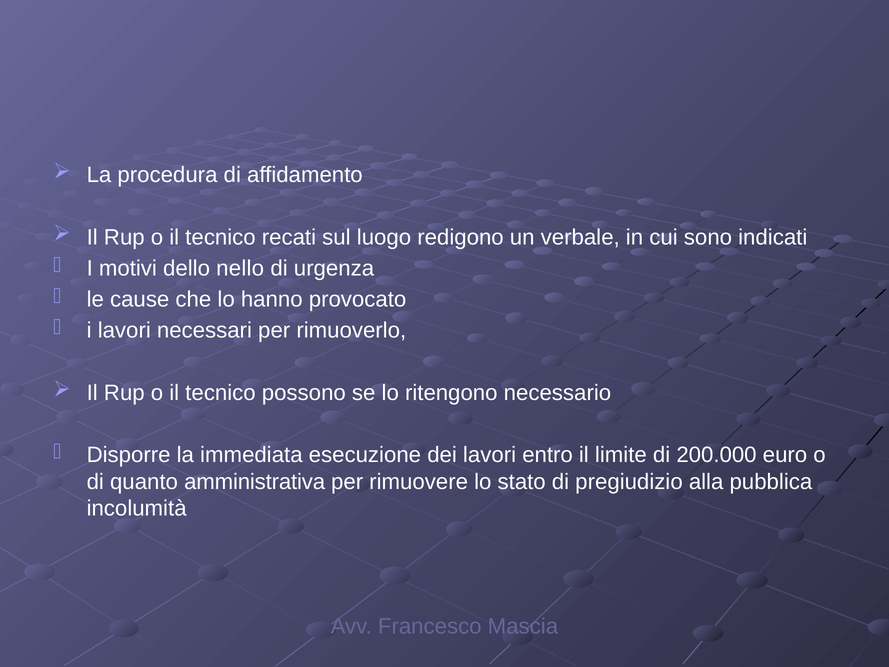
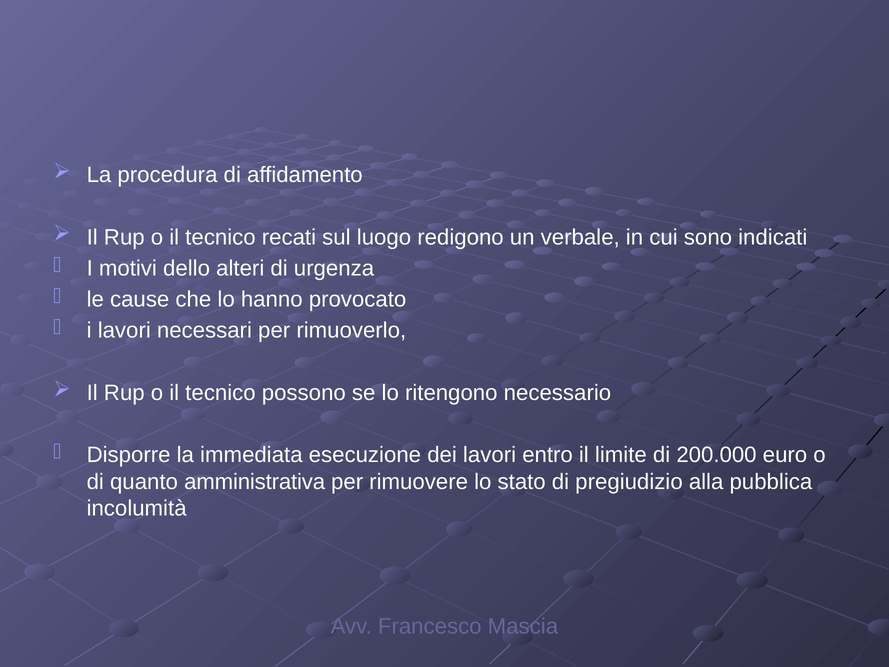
nello: nello -> alteri
